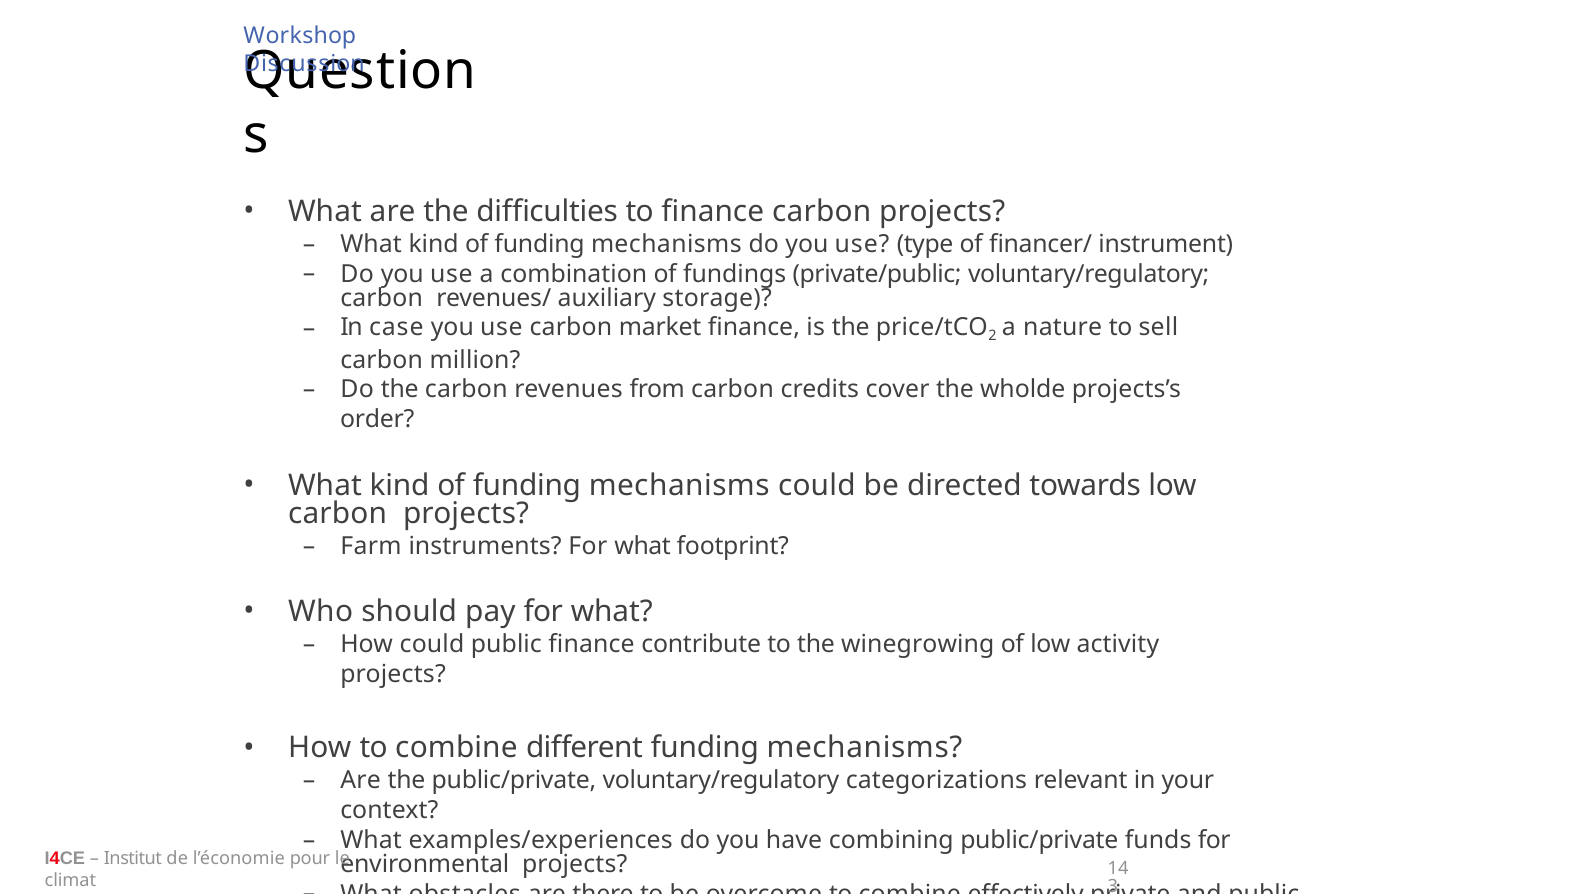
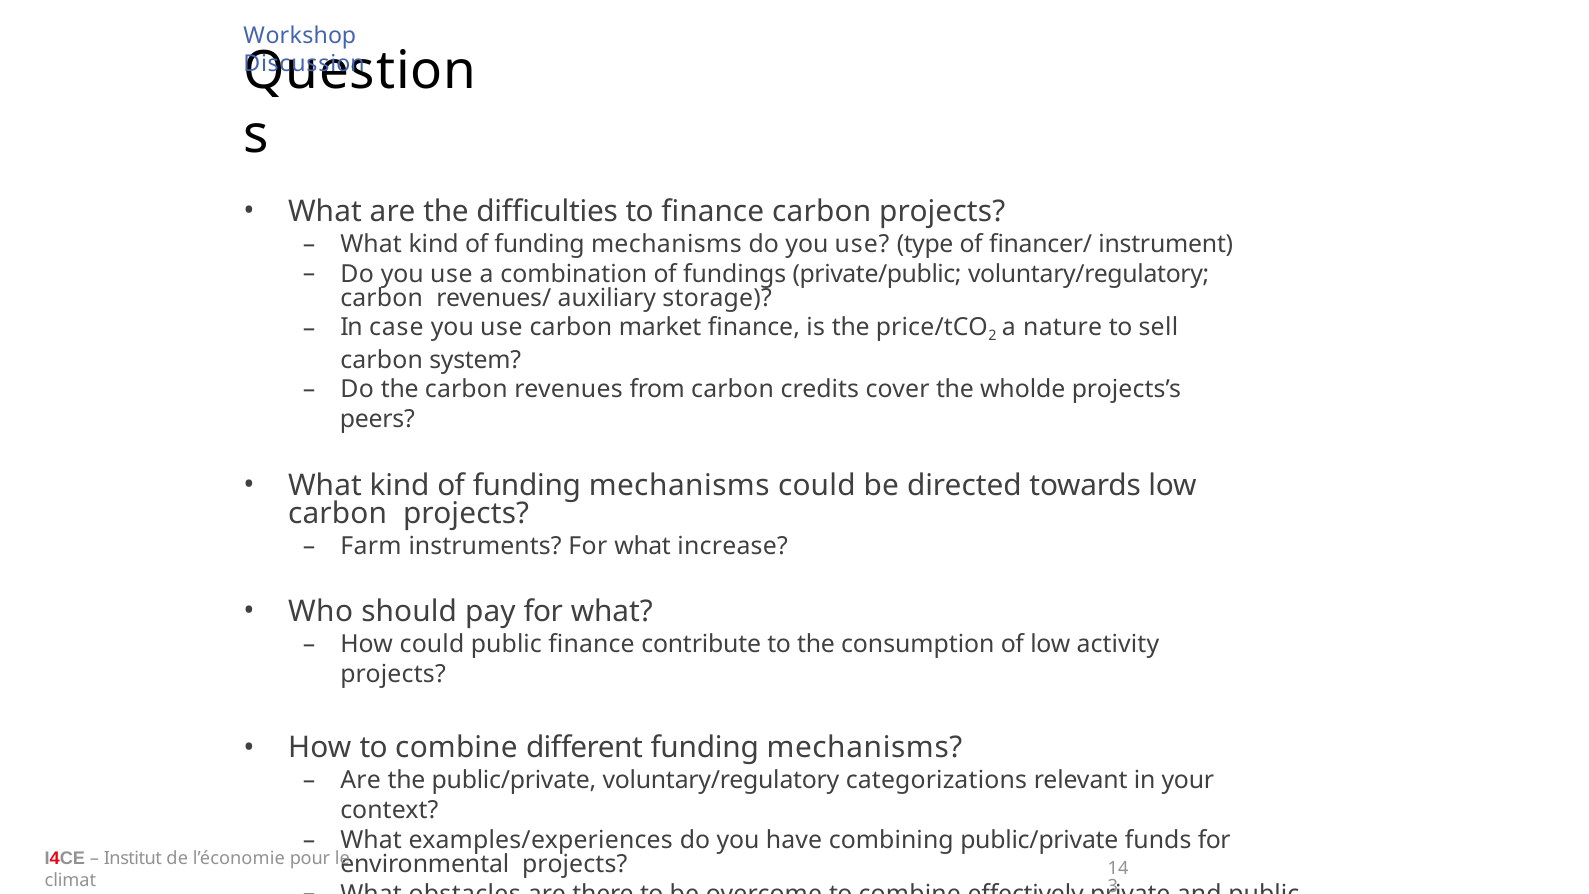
million: million -> system
order: order -> peers
footprint: footprint -> increase
winegrowing: winegrowing -> consumption
